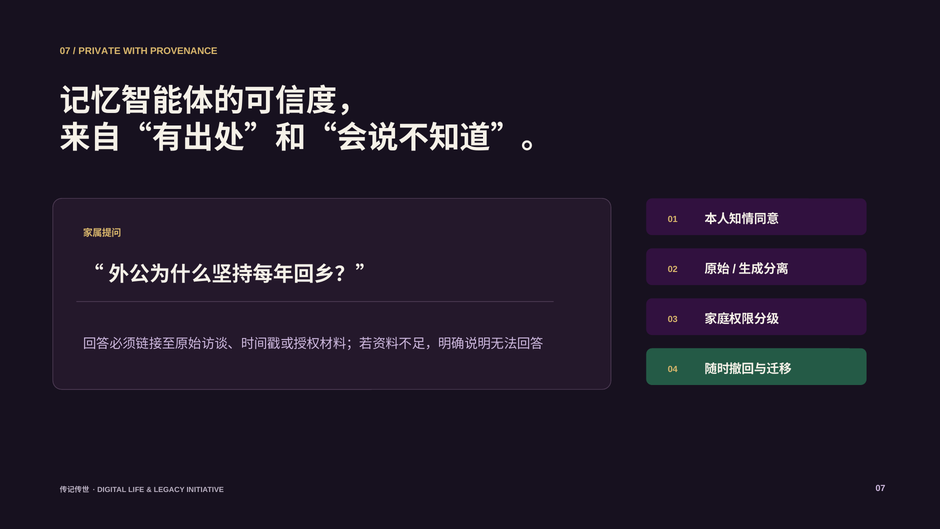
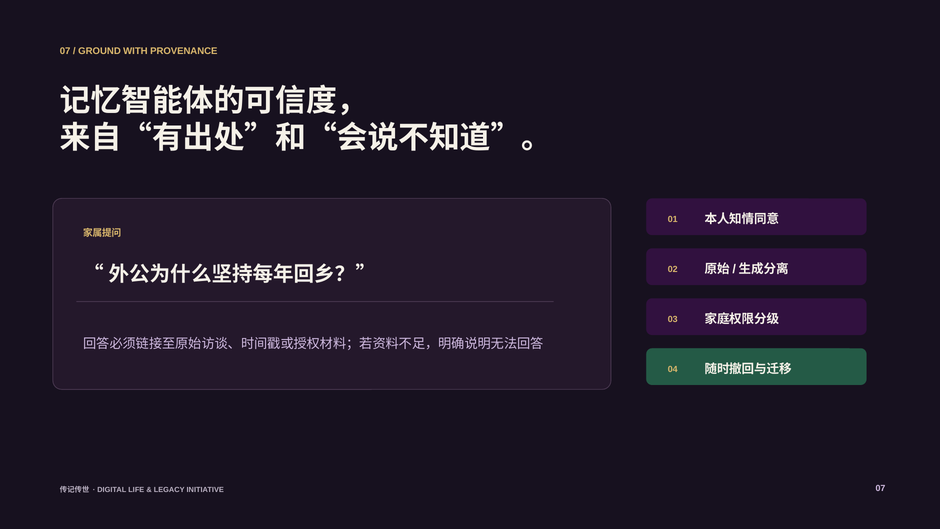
PRIVATE: PRIVATE -> GROUND
